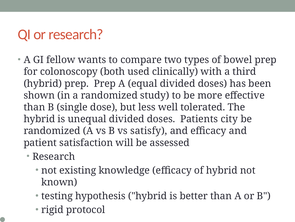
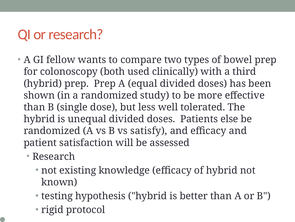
city: city -> else
